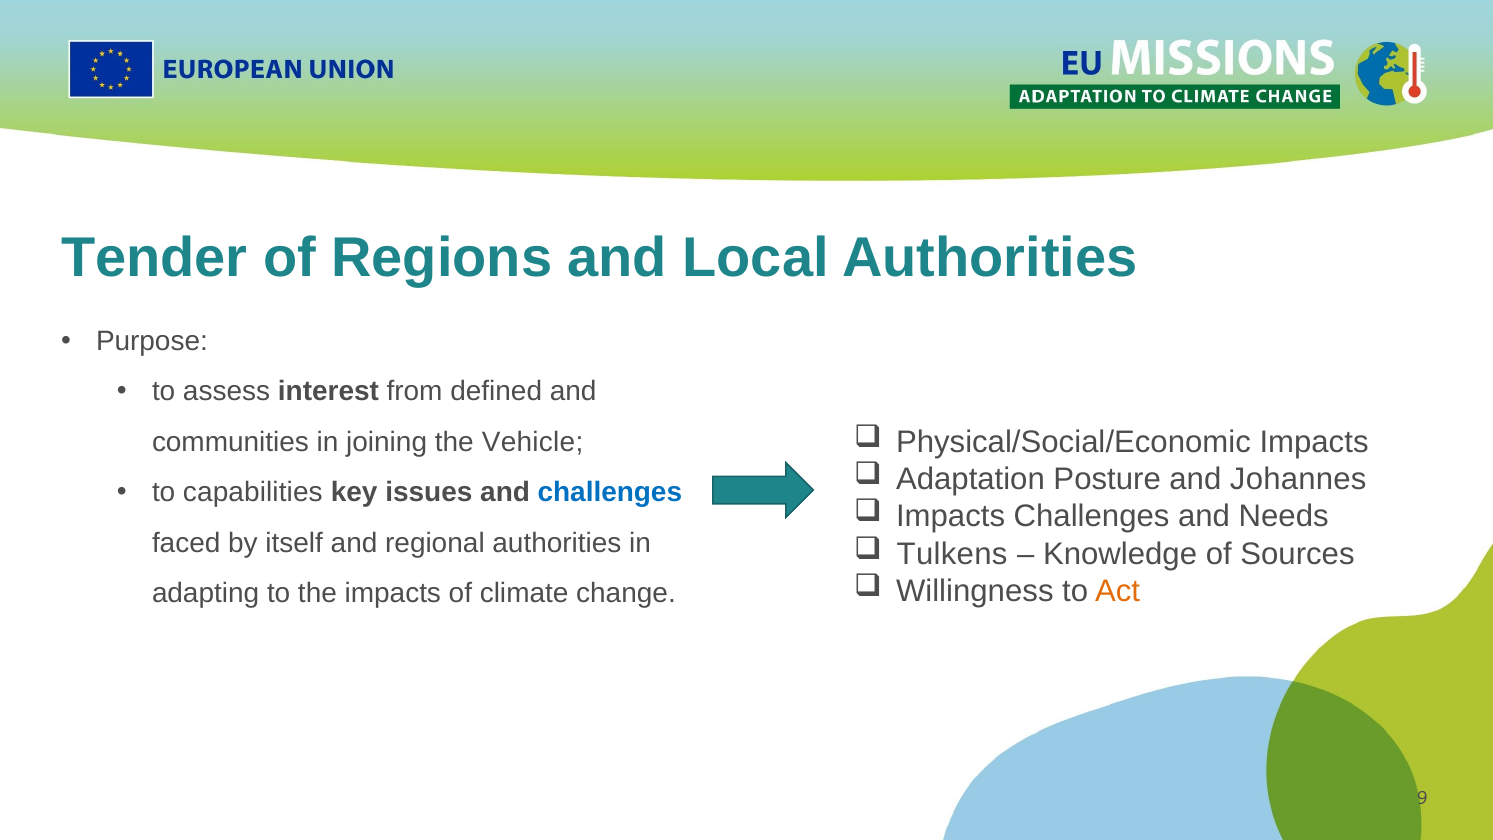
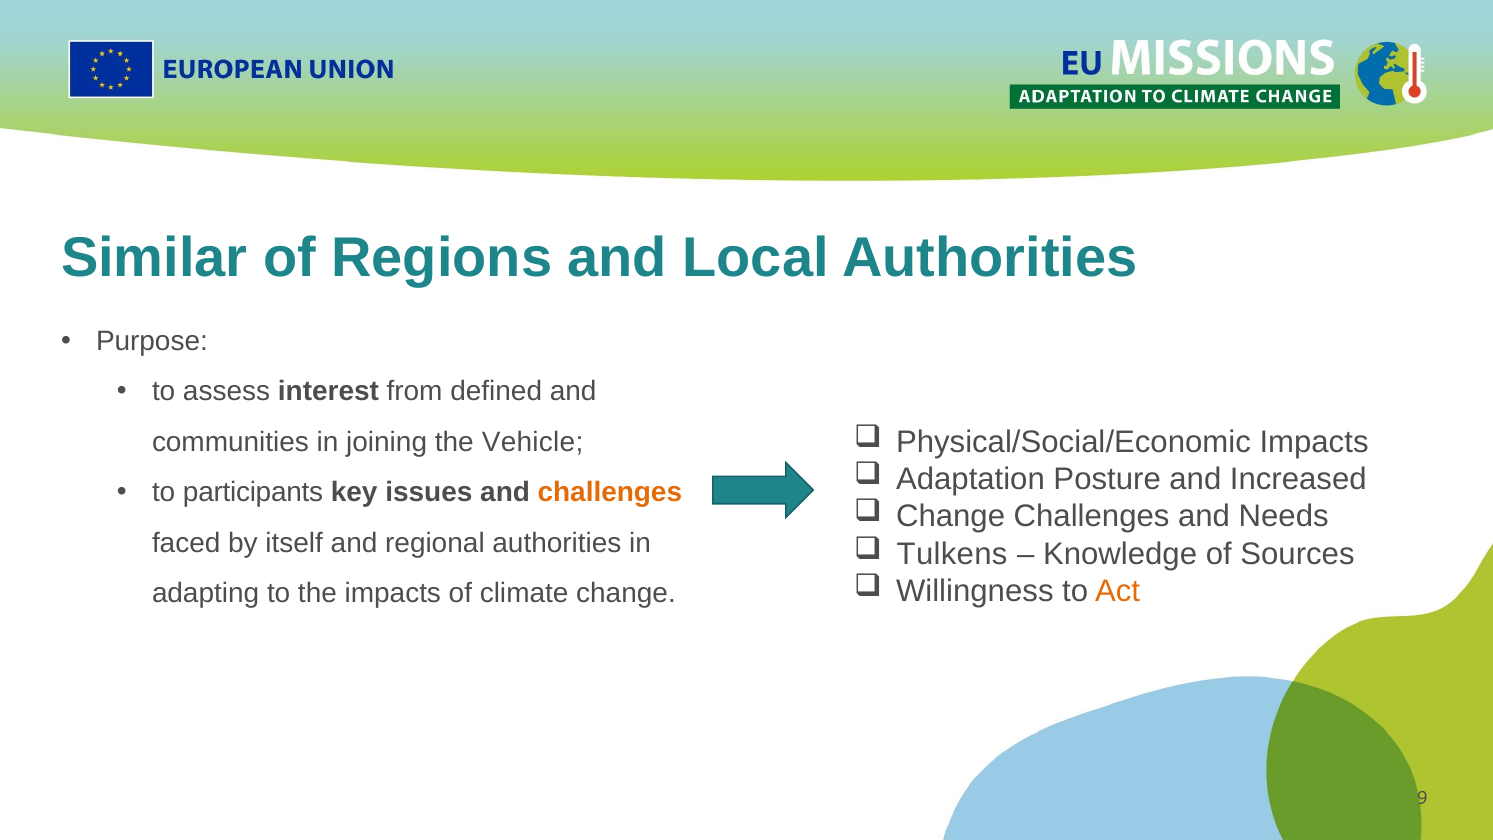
Tender: Tender -> Similar
Johannes: Johannes -> Increased
capabilities: capabilities -> participants
challenges at (610, 492) colour: blue -> orange
Impacts at (951, 517): Impacts -> Change
